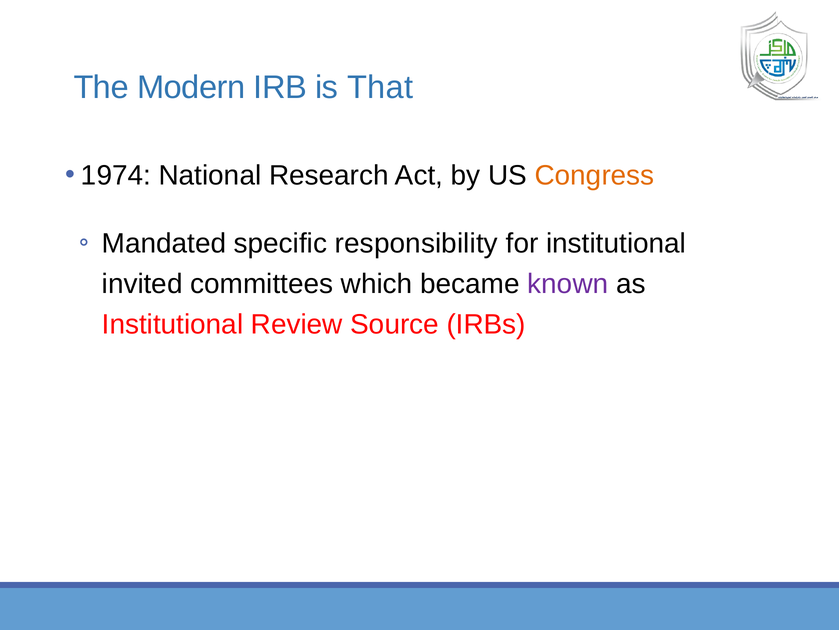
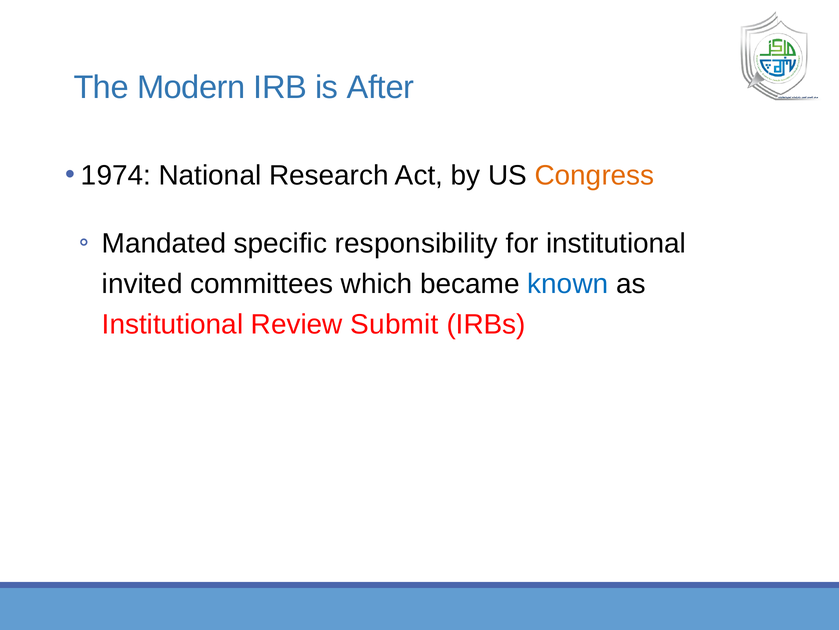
That: That -> After
known colour: purple -> blue
Source: Source -> Submit
